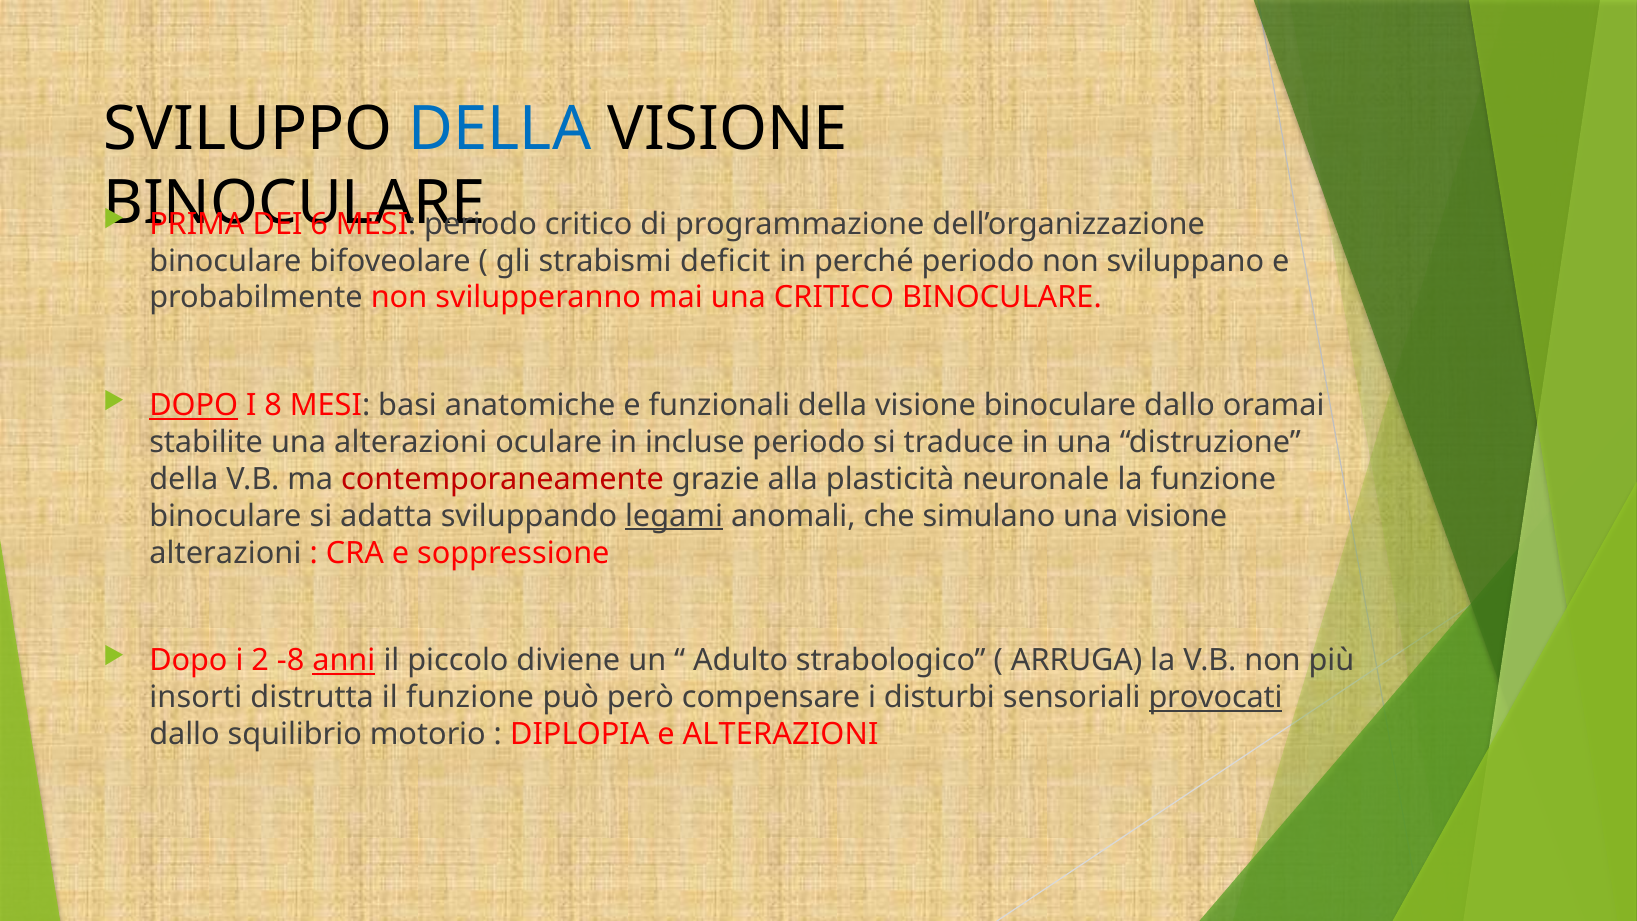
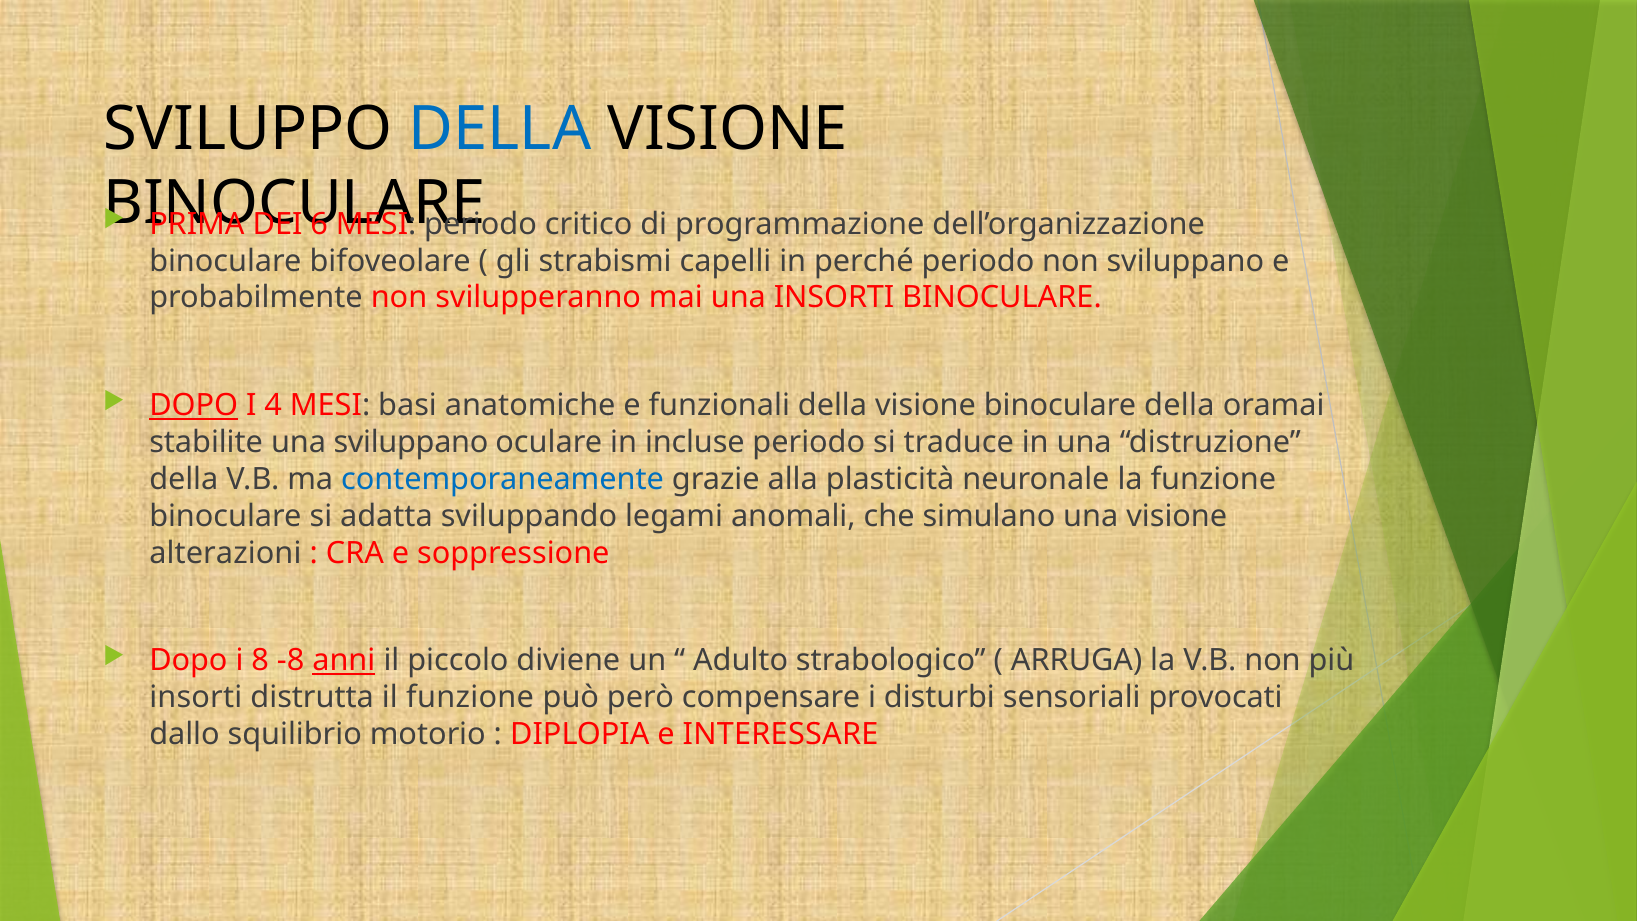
deficit: deficit -> capelli
una CRITICO: CRITICO -> INSORTI
8: 8 -> 4
binoculare dallo: dallo -> della
una alterazioni: alterazioni -> sviluppano
contemporaneamente colour: red -> blue
legami underline: present -> none
2: 2 -> 8
provocati underline: present -> none
e ALTERAZIONI: ALTERAZIONI -> INTERESSARE
